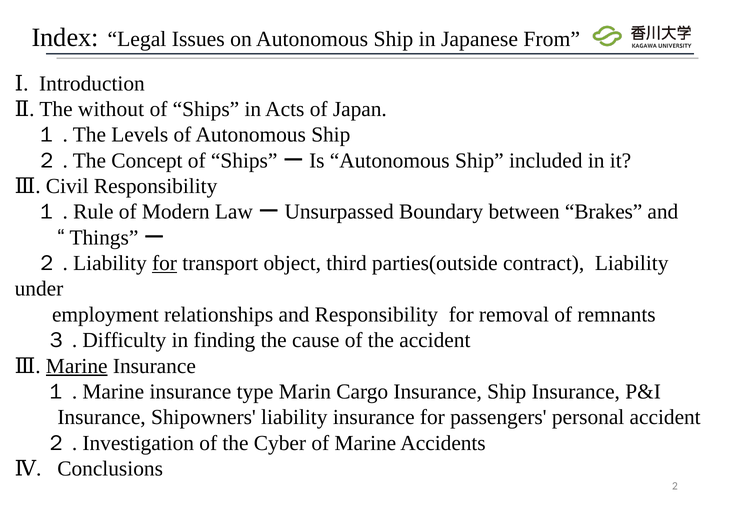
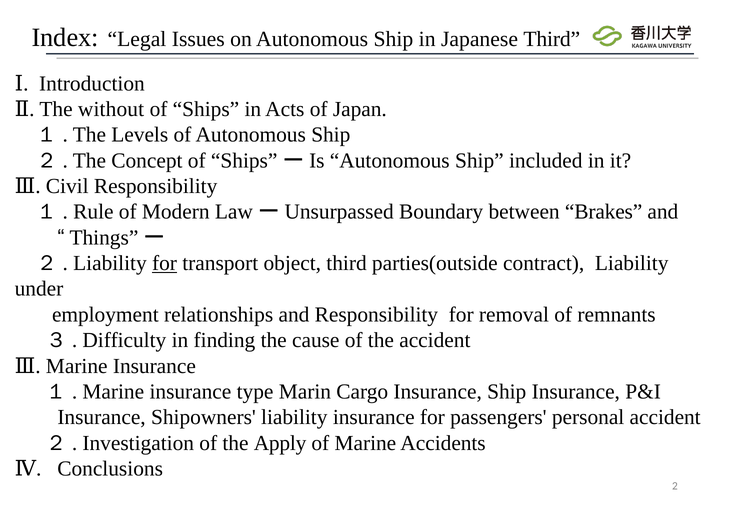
Japanese From: From -> Third
Marine at (77, 366) underline: present -> none
Cyber: Cyber -> Apply
